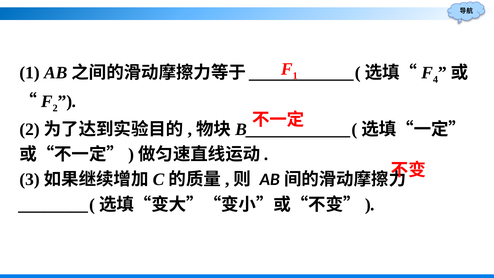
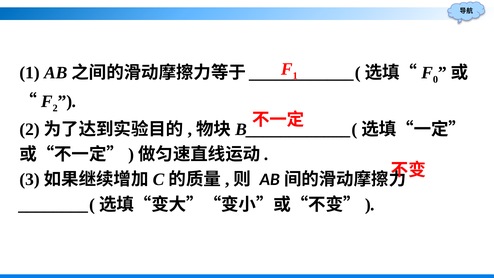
4: 4 -> 0
